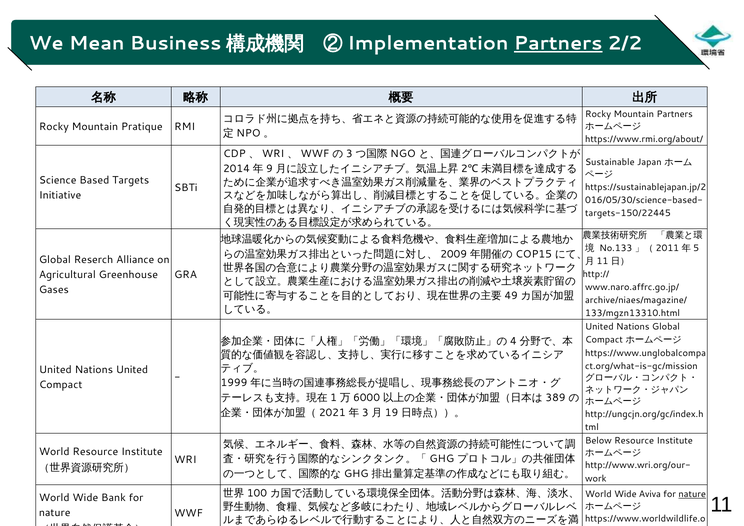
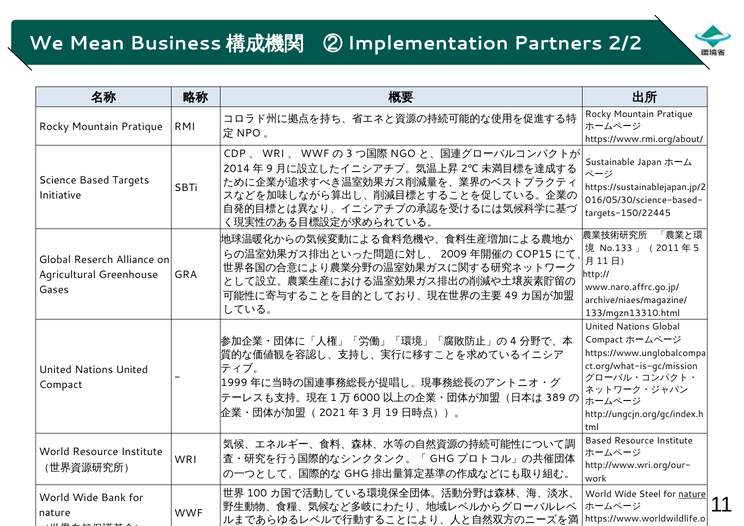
Partners at (558, 43) underline: present -> none
Partners at (675, 114): Partners -> Pratique
Below at (598, 441): Below -> Based
Aviva: Aviva -> Steel
